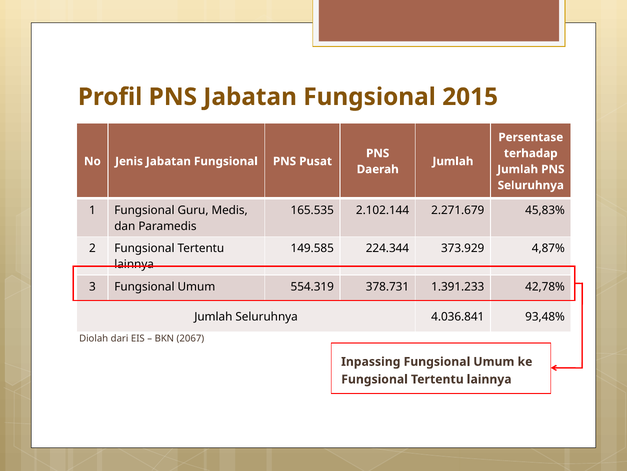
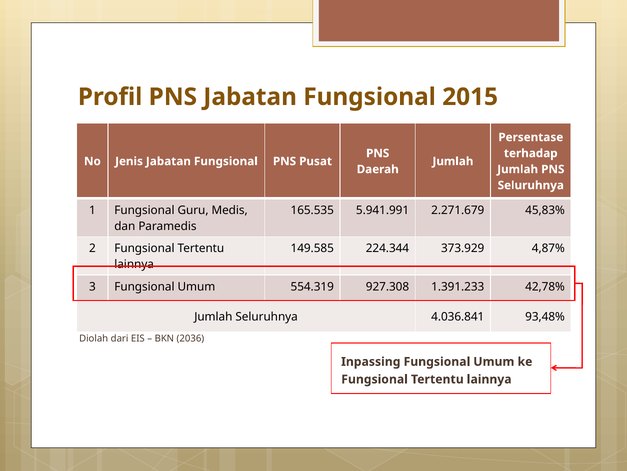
2.102.144: 2.102.144 -> 5.941.991
378.731: 378.731 -> 927.308
2067: 2067 -> 2036
